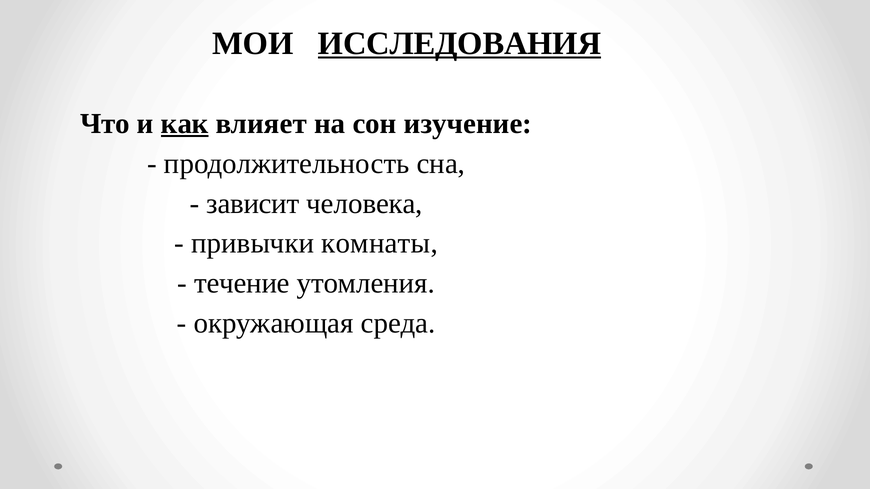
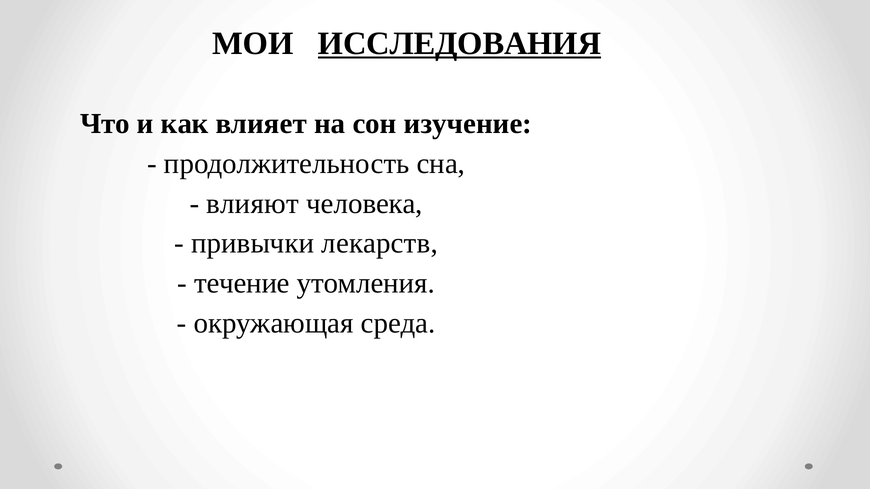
как underline: present -> none
зависит: зависит -> влияют
комнаты: комнаты -> лекарств
